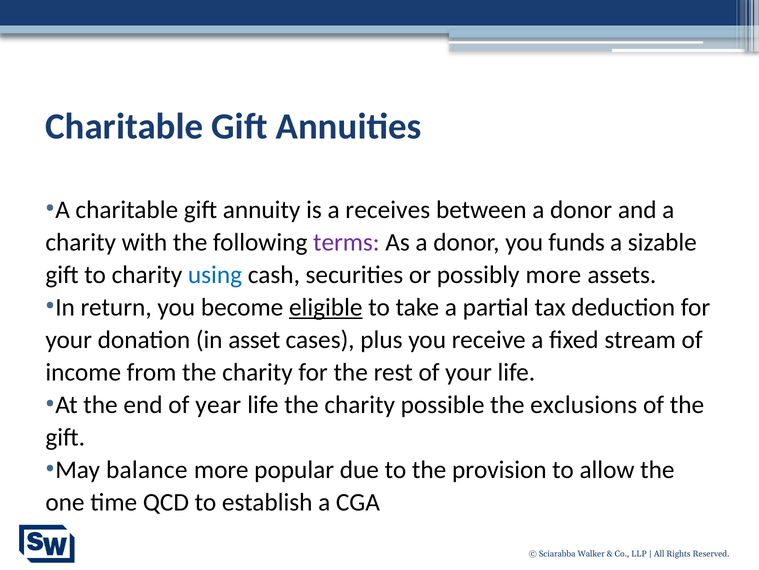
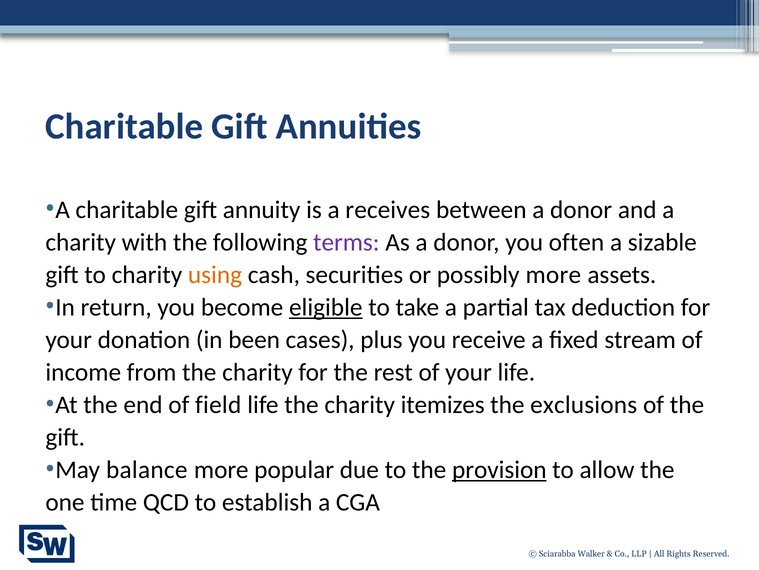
funds: funds -> often
using colour: blue -> orange
asset: asset -> been
year: year -> field
possible: possible -> itemizes
provision underline: none -> present
